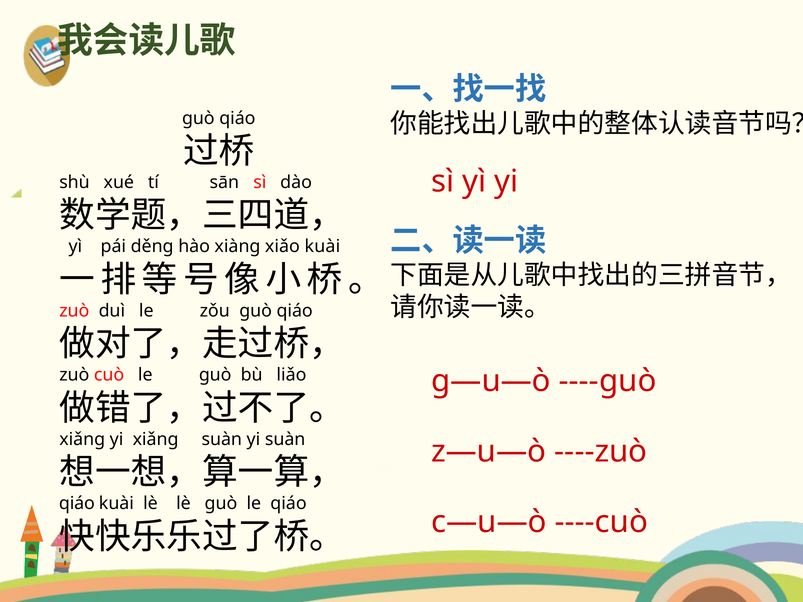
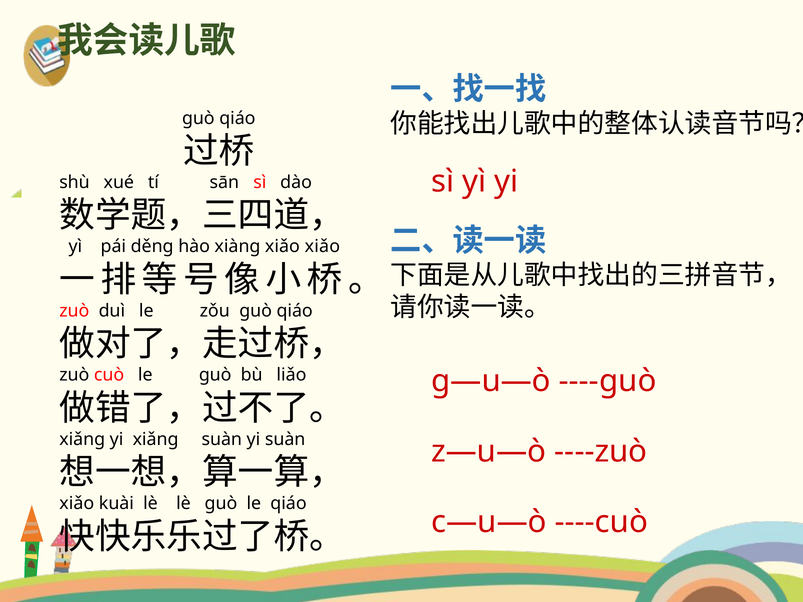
xiǎo kuài: kuài -> xiǎo
qiáo at (77, 504): qiáo -> xiǎo
